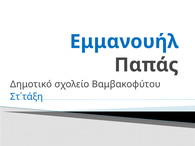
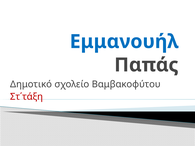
Στ΄τάξη colour: blue -> red
